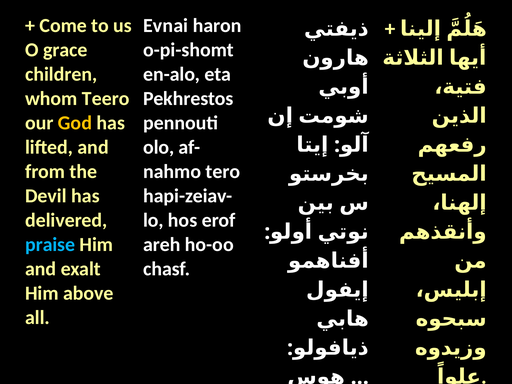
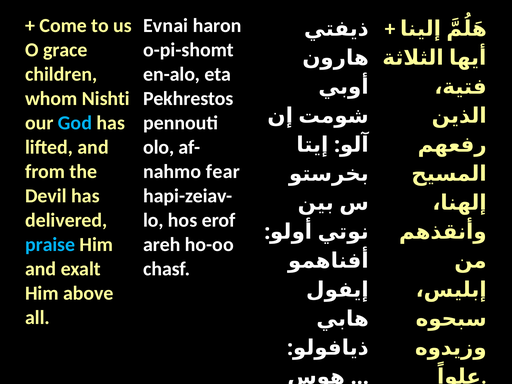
Teero: Teero -> Nishti
God colour: yellow -> light blue
tero: tero -> fear
